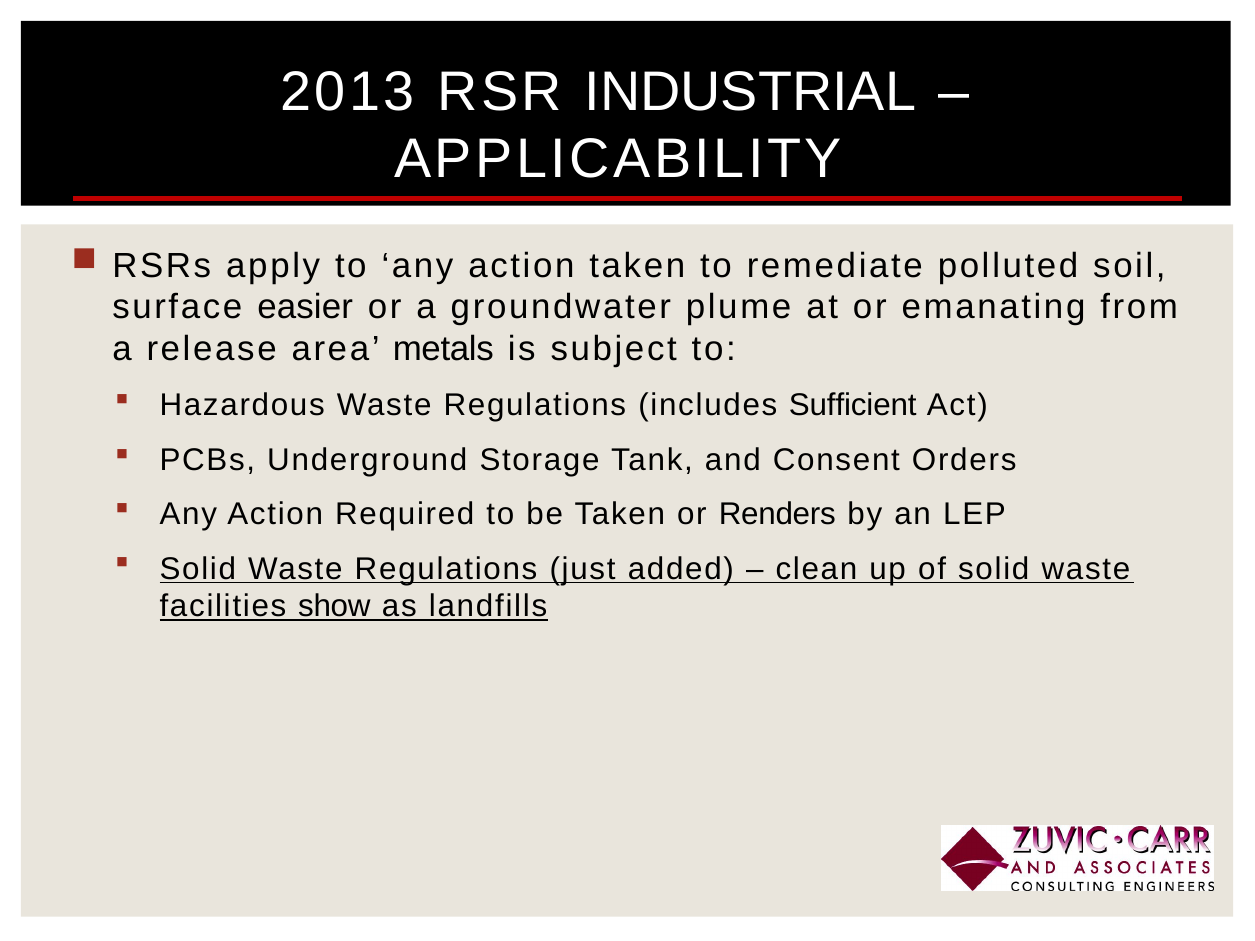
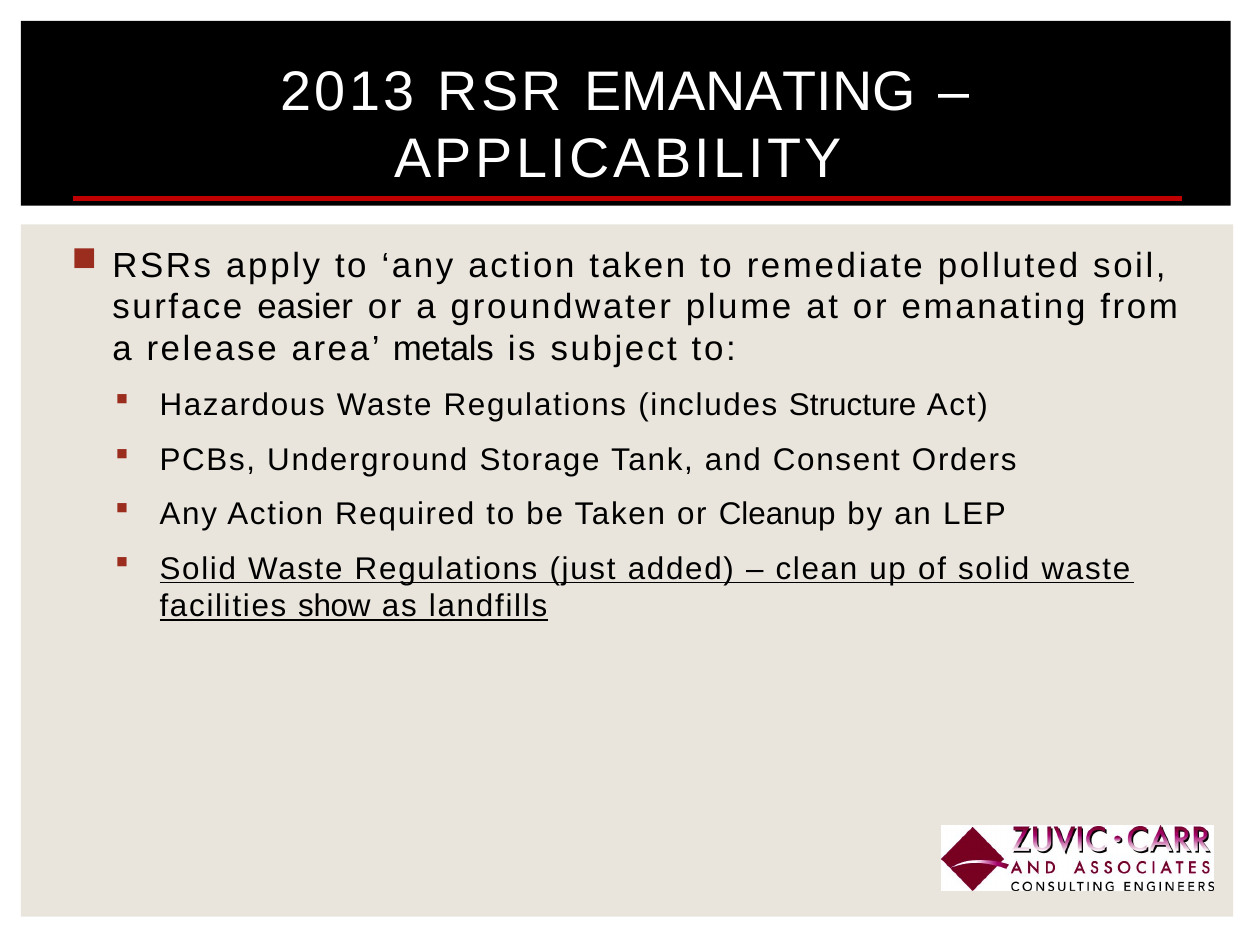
RSR INDUSTRIAL: INDUSTRIAL -> EMANATING
Sufficient: Sufficient -> Structure
Renders: Renders -> Cleanup
